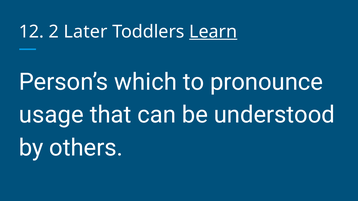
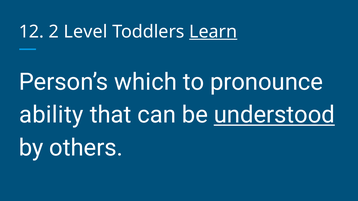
Later: Later -> Level
usage: usage -> ability
understood underline: none -> present
